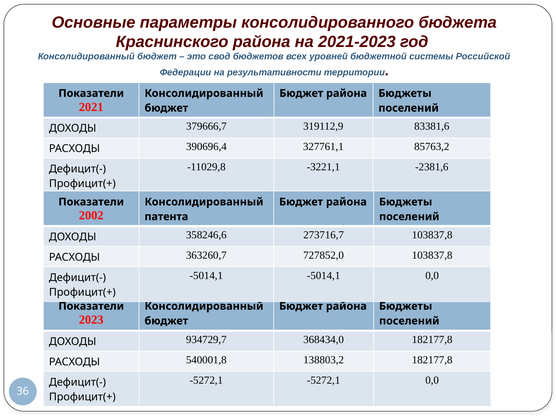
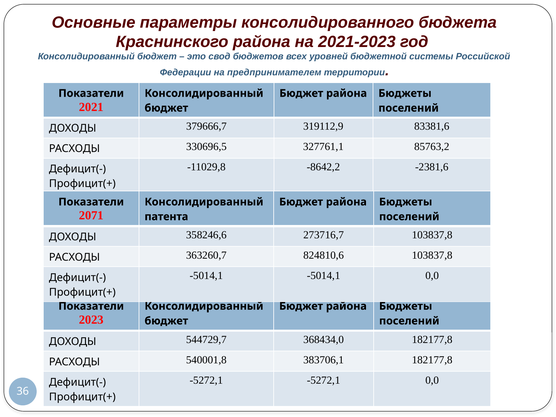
результативности: результативности -> предпринимателем
390696,4: 390696,4 -> 330696,5
-3221,1: -3221,1 -> -8642,2
2002: 2002 -> 2071
727852,0: 727852,0 -> 824810,6
934729,7: 934729,7 -> 544729,7
138803,2: 138803,2 -> 383706,1
